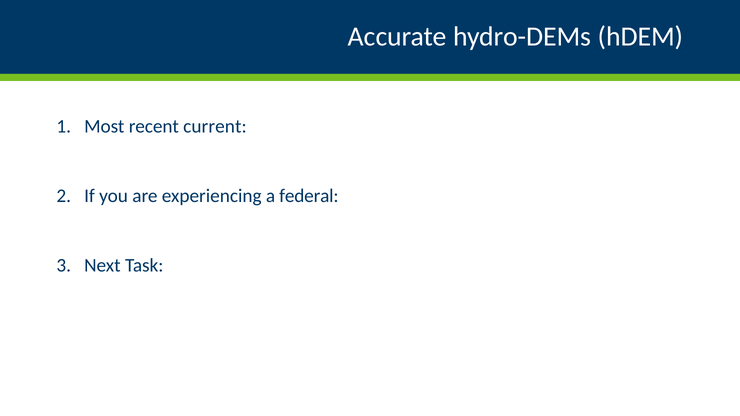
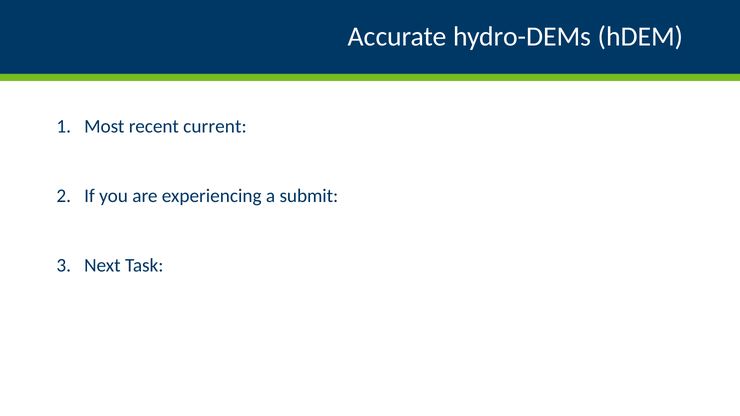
federal: federal -> submit
